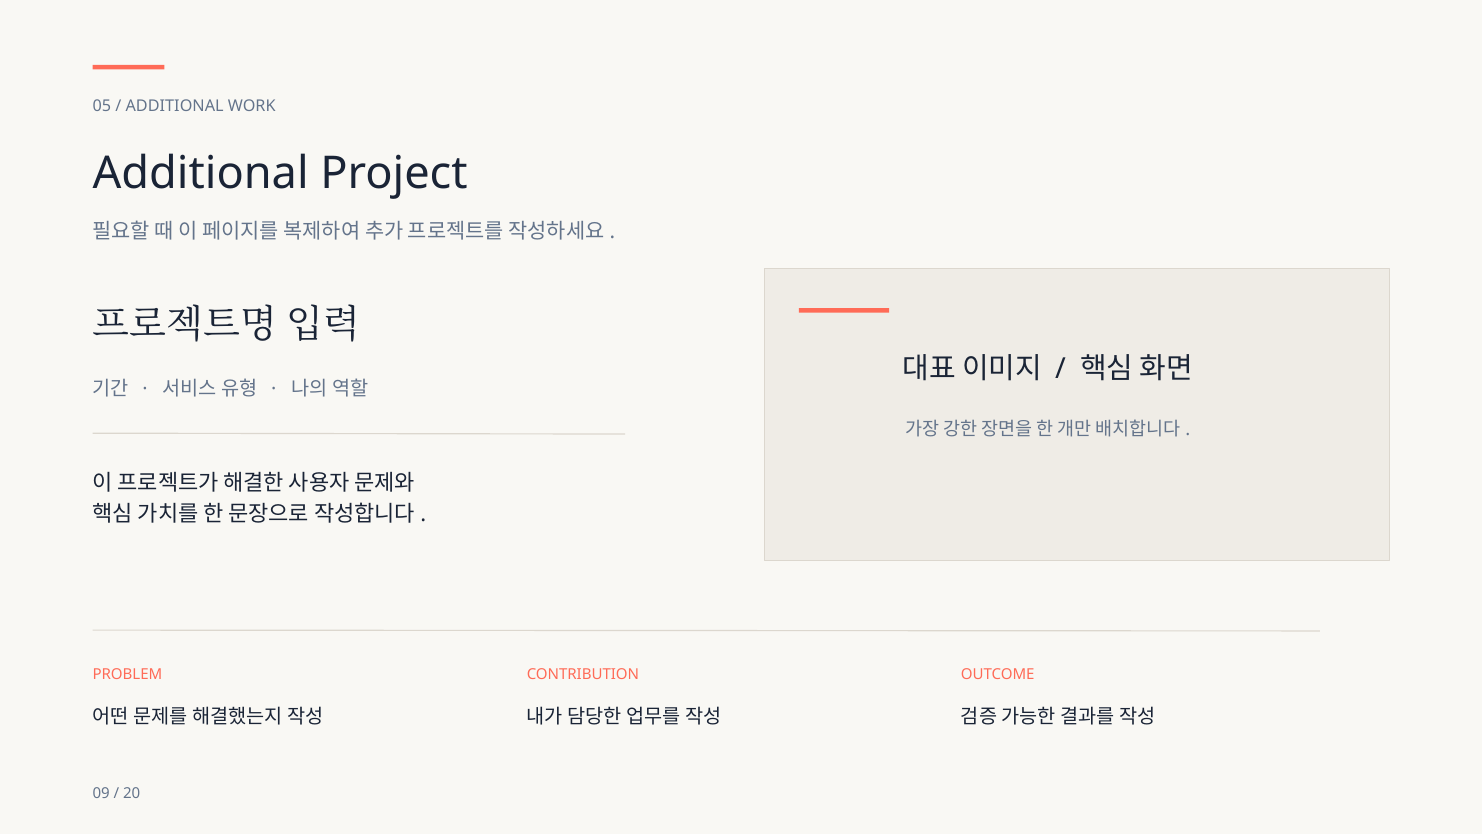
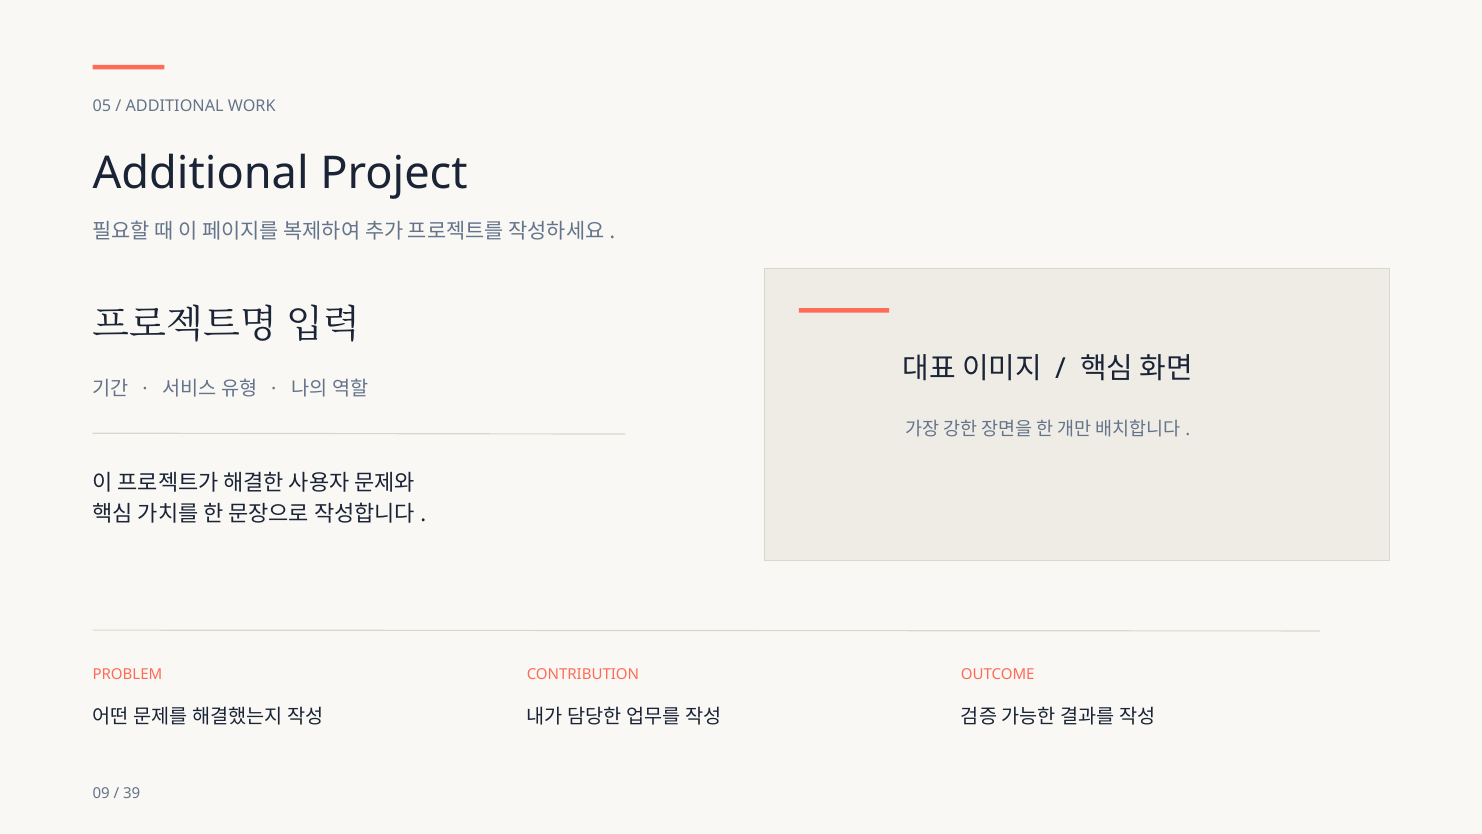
20: 20 -> 39
